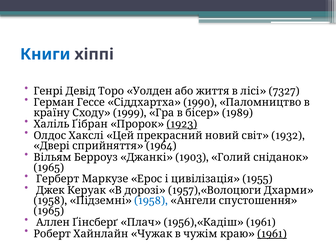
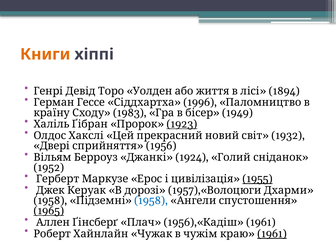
Книги colour: blue -> orange
7327: 7327 -> 1894
1990: 1990 -> 1996
1999: 1999 -> 1983
1989: 1989 -> 1949
1964: 1964 -> 1956
1903: 1903 -> 1924
1965 at (49, 168): 1965 -> 1952
1955 underline: none -> present
1965 at (49, 211) underline: none -> present
